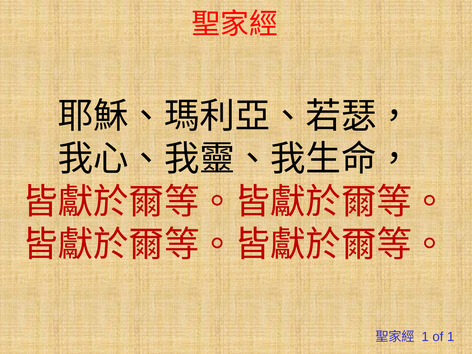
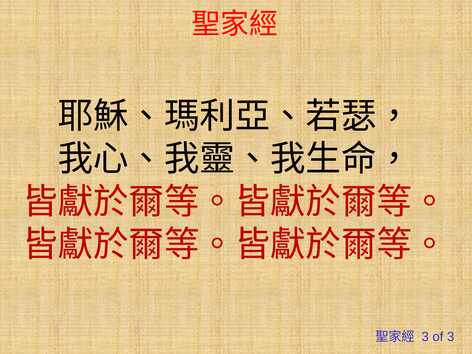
1 at (425, 337): 1 -> 3
of 1: 1 -> 3
